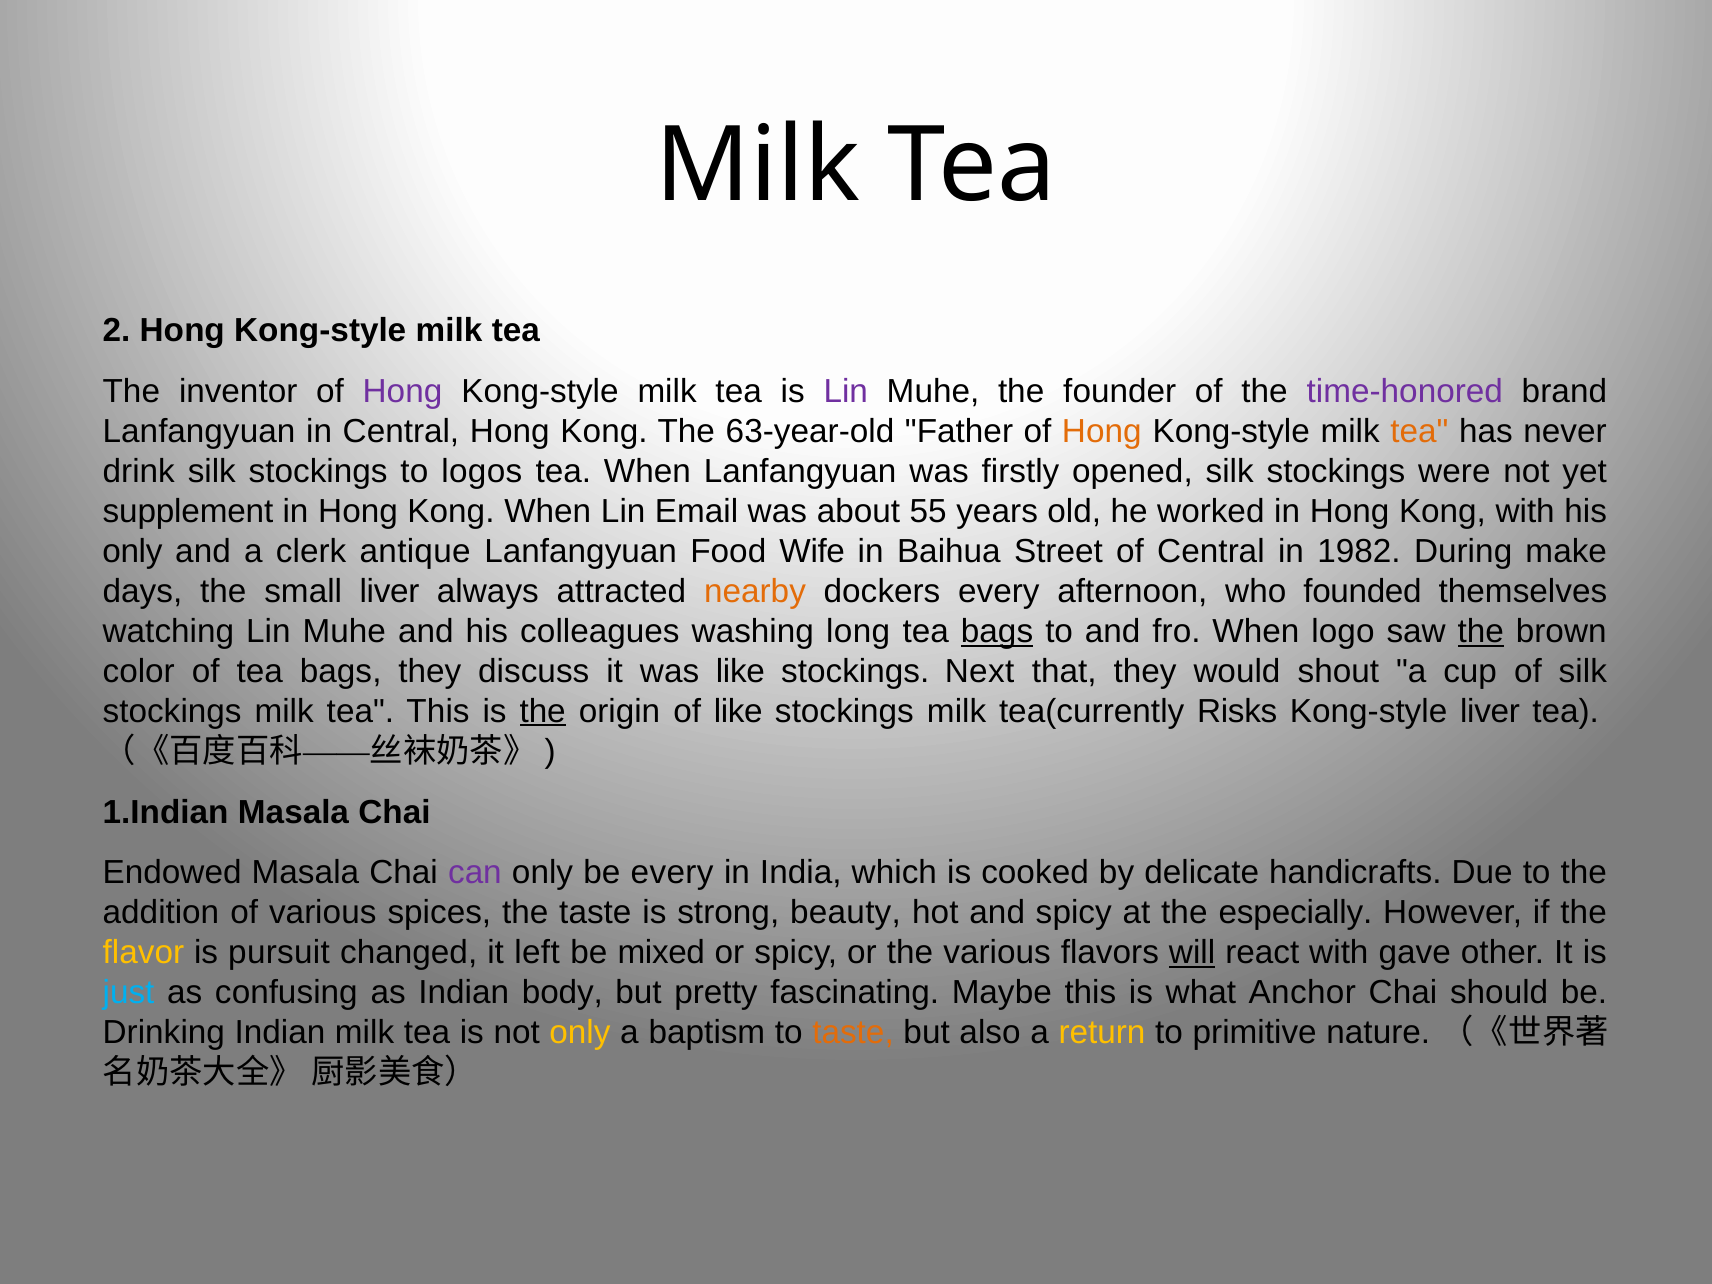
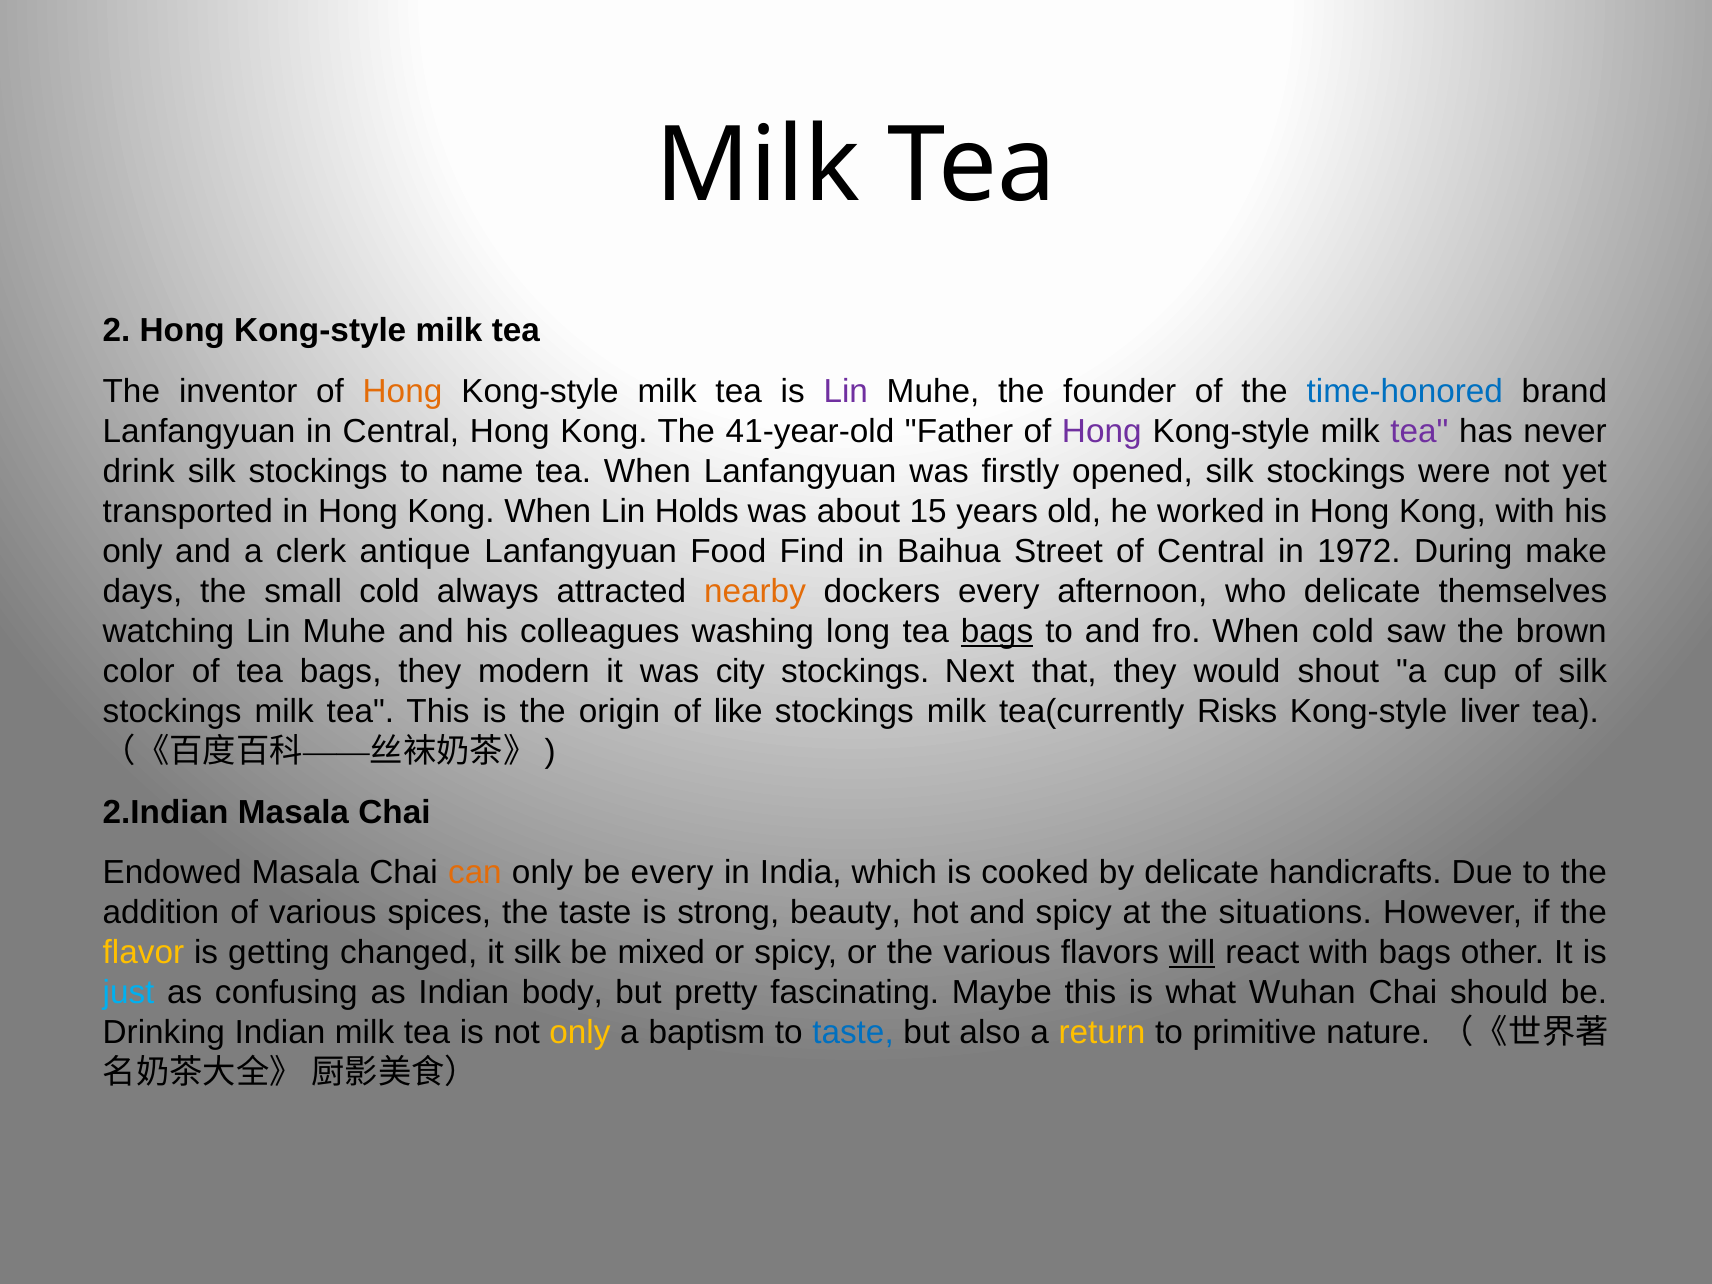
Hong at (403, 391) colour: purple -> orange
time-honored colour: purple -> blue
63-year-old: 63-year-old -> 41-year-old
Hong at (1102, 431) colour: orange -> purple
tea at (1419, 431) colour: orange -> purple
logos: logos -> name
supplement: supplement -> transported
Email: Email -> Holds
55: 55 -> 15
Wife: Wife -> Find
1982: 1982 -> 1972
small liver: liver -> cold
who founded: founded -> delicate
When logo: logo -> cold
the at (1481, 631) underline: present -> none
discuss: discuss -> modern
was like: like -> city
the at (543, 711) underline: present -> none
1.Indian: 1.Indian -> 2.Indian
can colour: purple -> orange
especially: especially -> situations
pursuit: pursuit -> getting
it left: left -> silk
with gave: gave -> bags
Anchor: Anchor -> Wuhan
taste at (853, 1033) colour: orange -> blue
